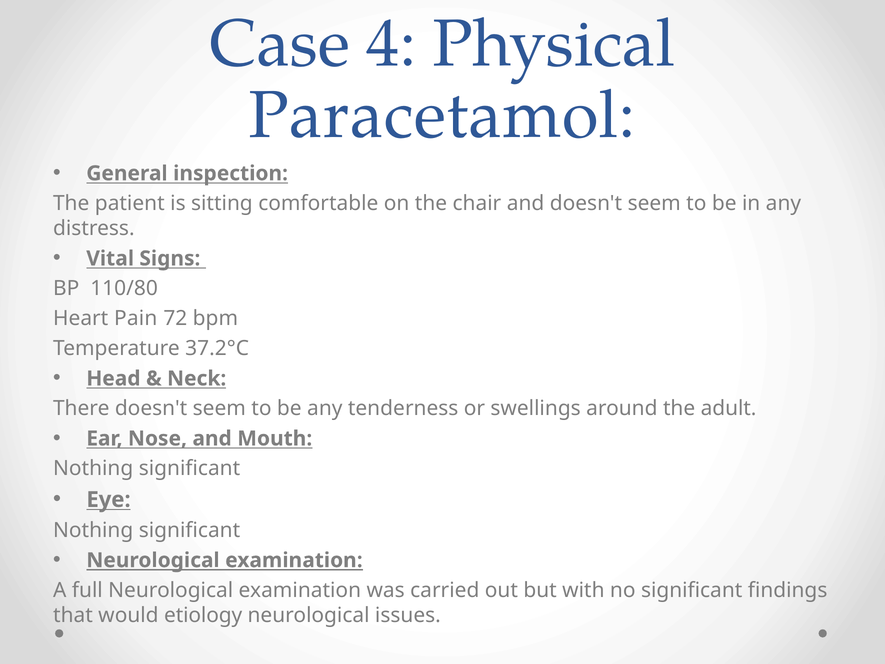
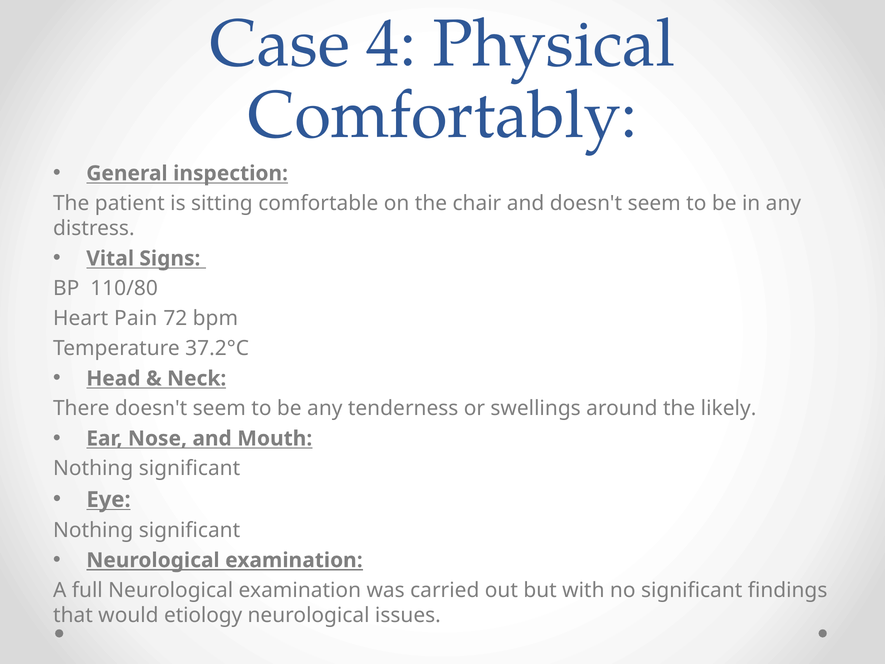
Paracetamol: Paracetamol -> Comfortably
adult: adult -> likely
